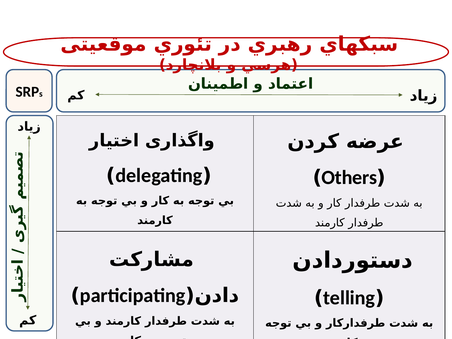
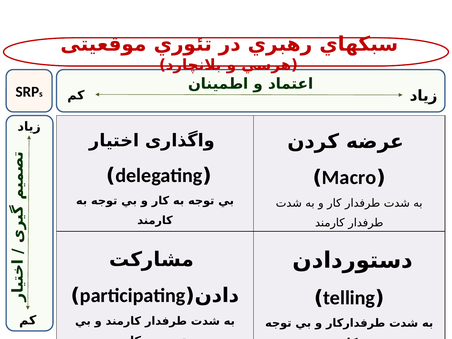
Others: Others -> Macro
